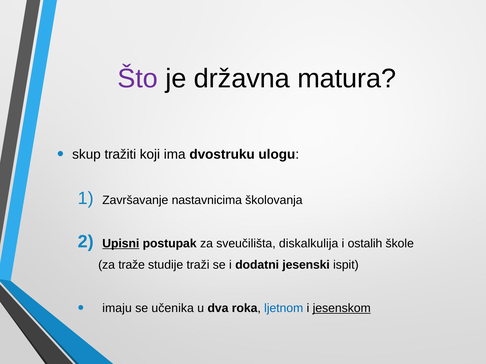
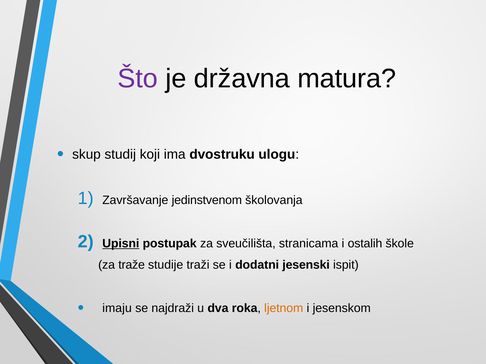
tražiti: tražiti -> studij
nastavnicima: nastavnicima -> jedinstvenom
diskalkulija: diskalkulija -> stranicama
učenika: učenika -> najdraži
ljetnom colour: blue -> orange
jesenskom underline: present -> none
